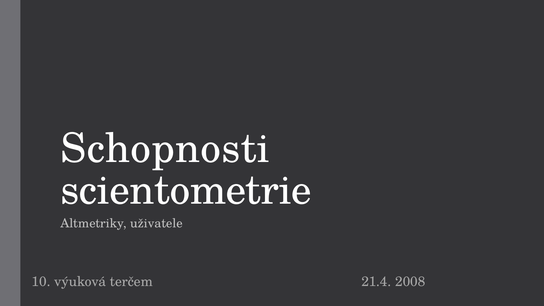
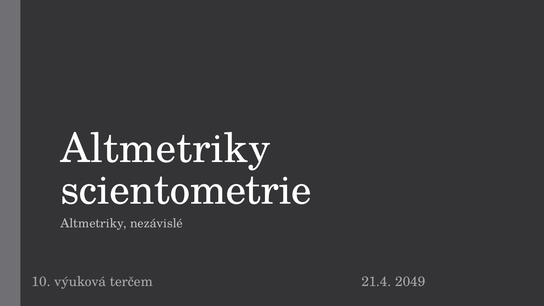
Schopnosti at (165, 149): Schopnosti -> Altmetriky
uživatele: uživatele -> nezávislé
2008: 2008 -> 2049
